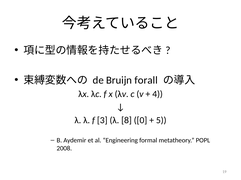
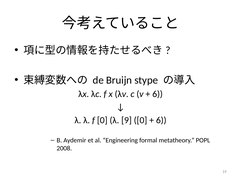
forall: forall -> stype
4 at (158, 94): 4 -> 6
f 3: 3 -> 0
8: 8 -> 9
5 at (161, 121): 5 -> 6
